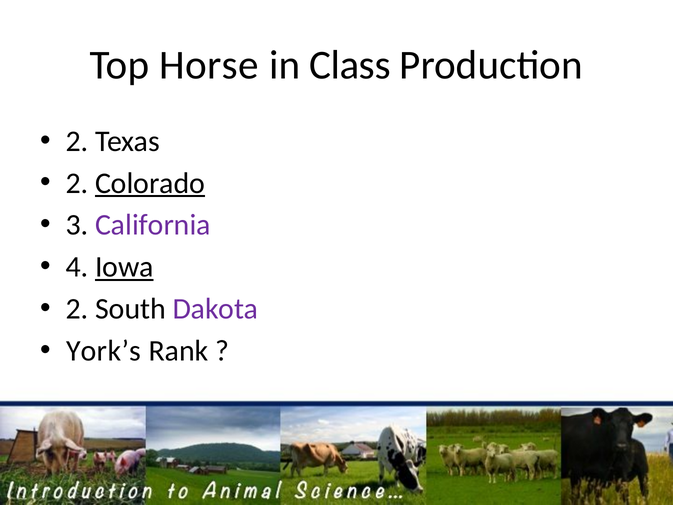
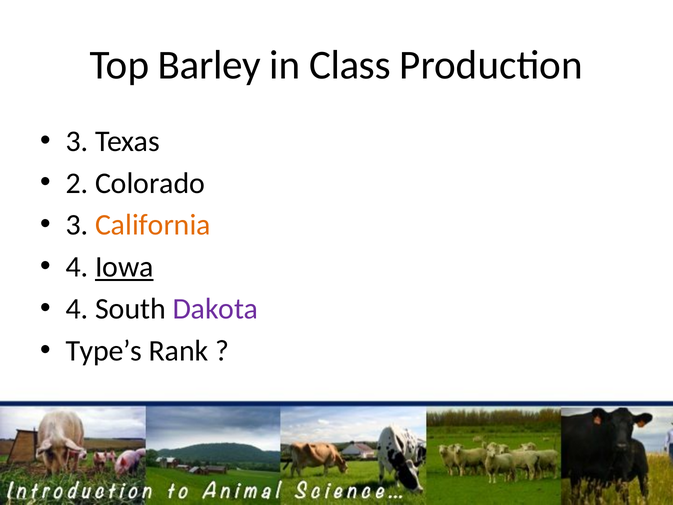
Horse: Horse -> Barley
2 at (77, 141): 2 -> 3
Colorado underline: present -> none
California colour: purple -> orange
2 at (77, 309): 2 -> 4
York’s: York’s -> Type’s
